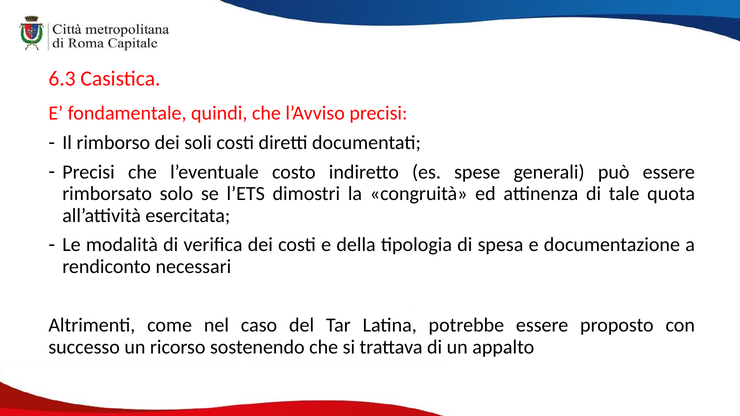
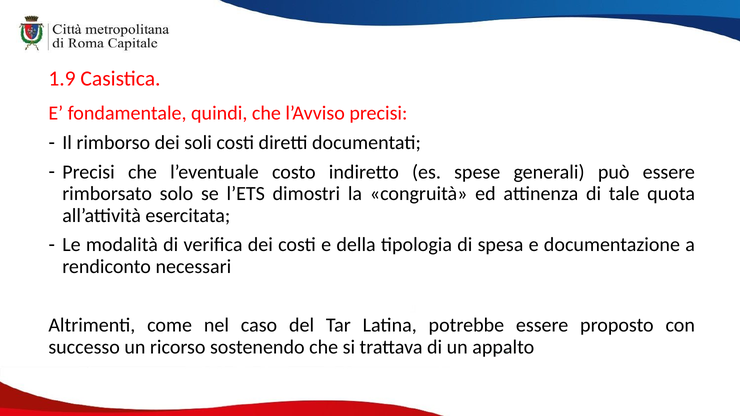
6.3: 6.3 -> 1.9
